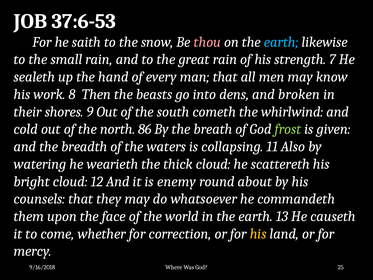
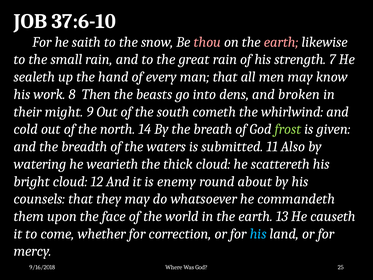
37:6-53: 37:6-53 -> 37:6-10
earth at (281, 42) colour: light blue -> pink
shores: shores -> might
86: 86 -> 14
collapsing: collapsing -> submitted
his at (258, 234) colour: yellow -> light blue
